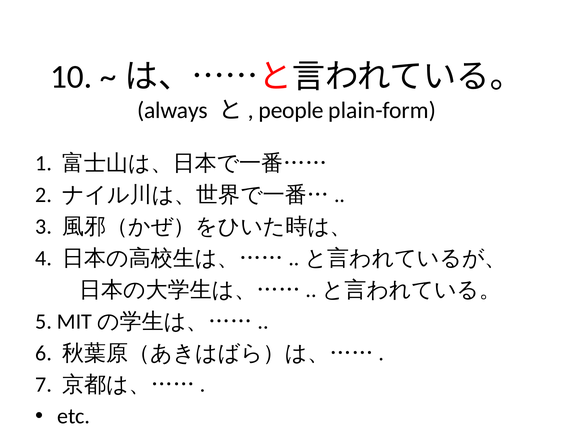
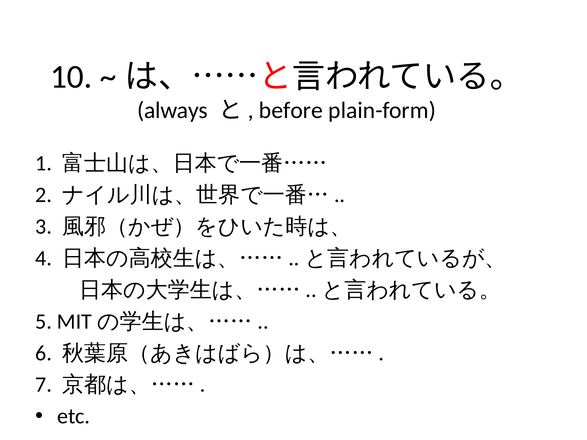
people: people -> before
